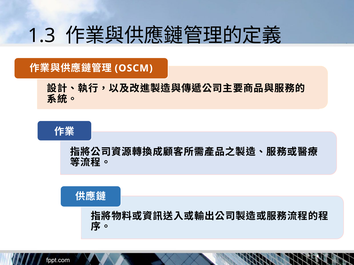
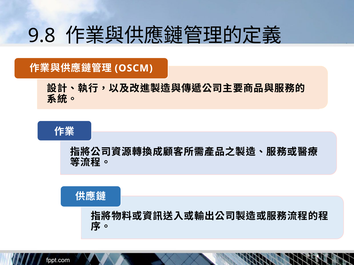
1.3: 1.3 -> 9.8
